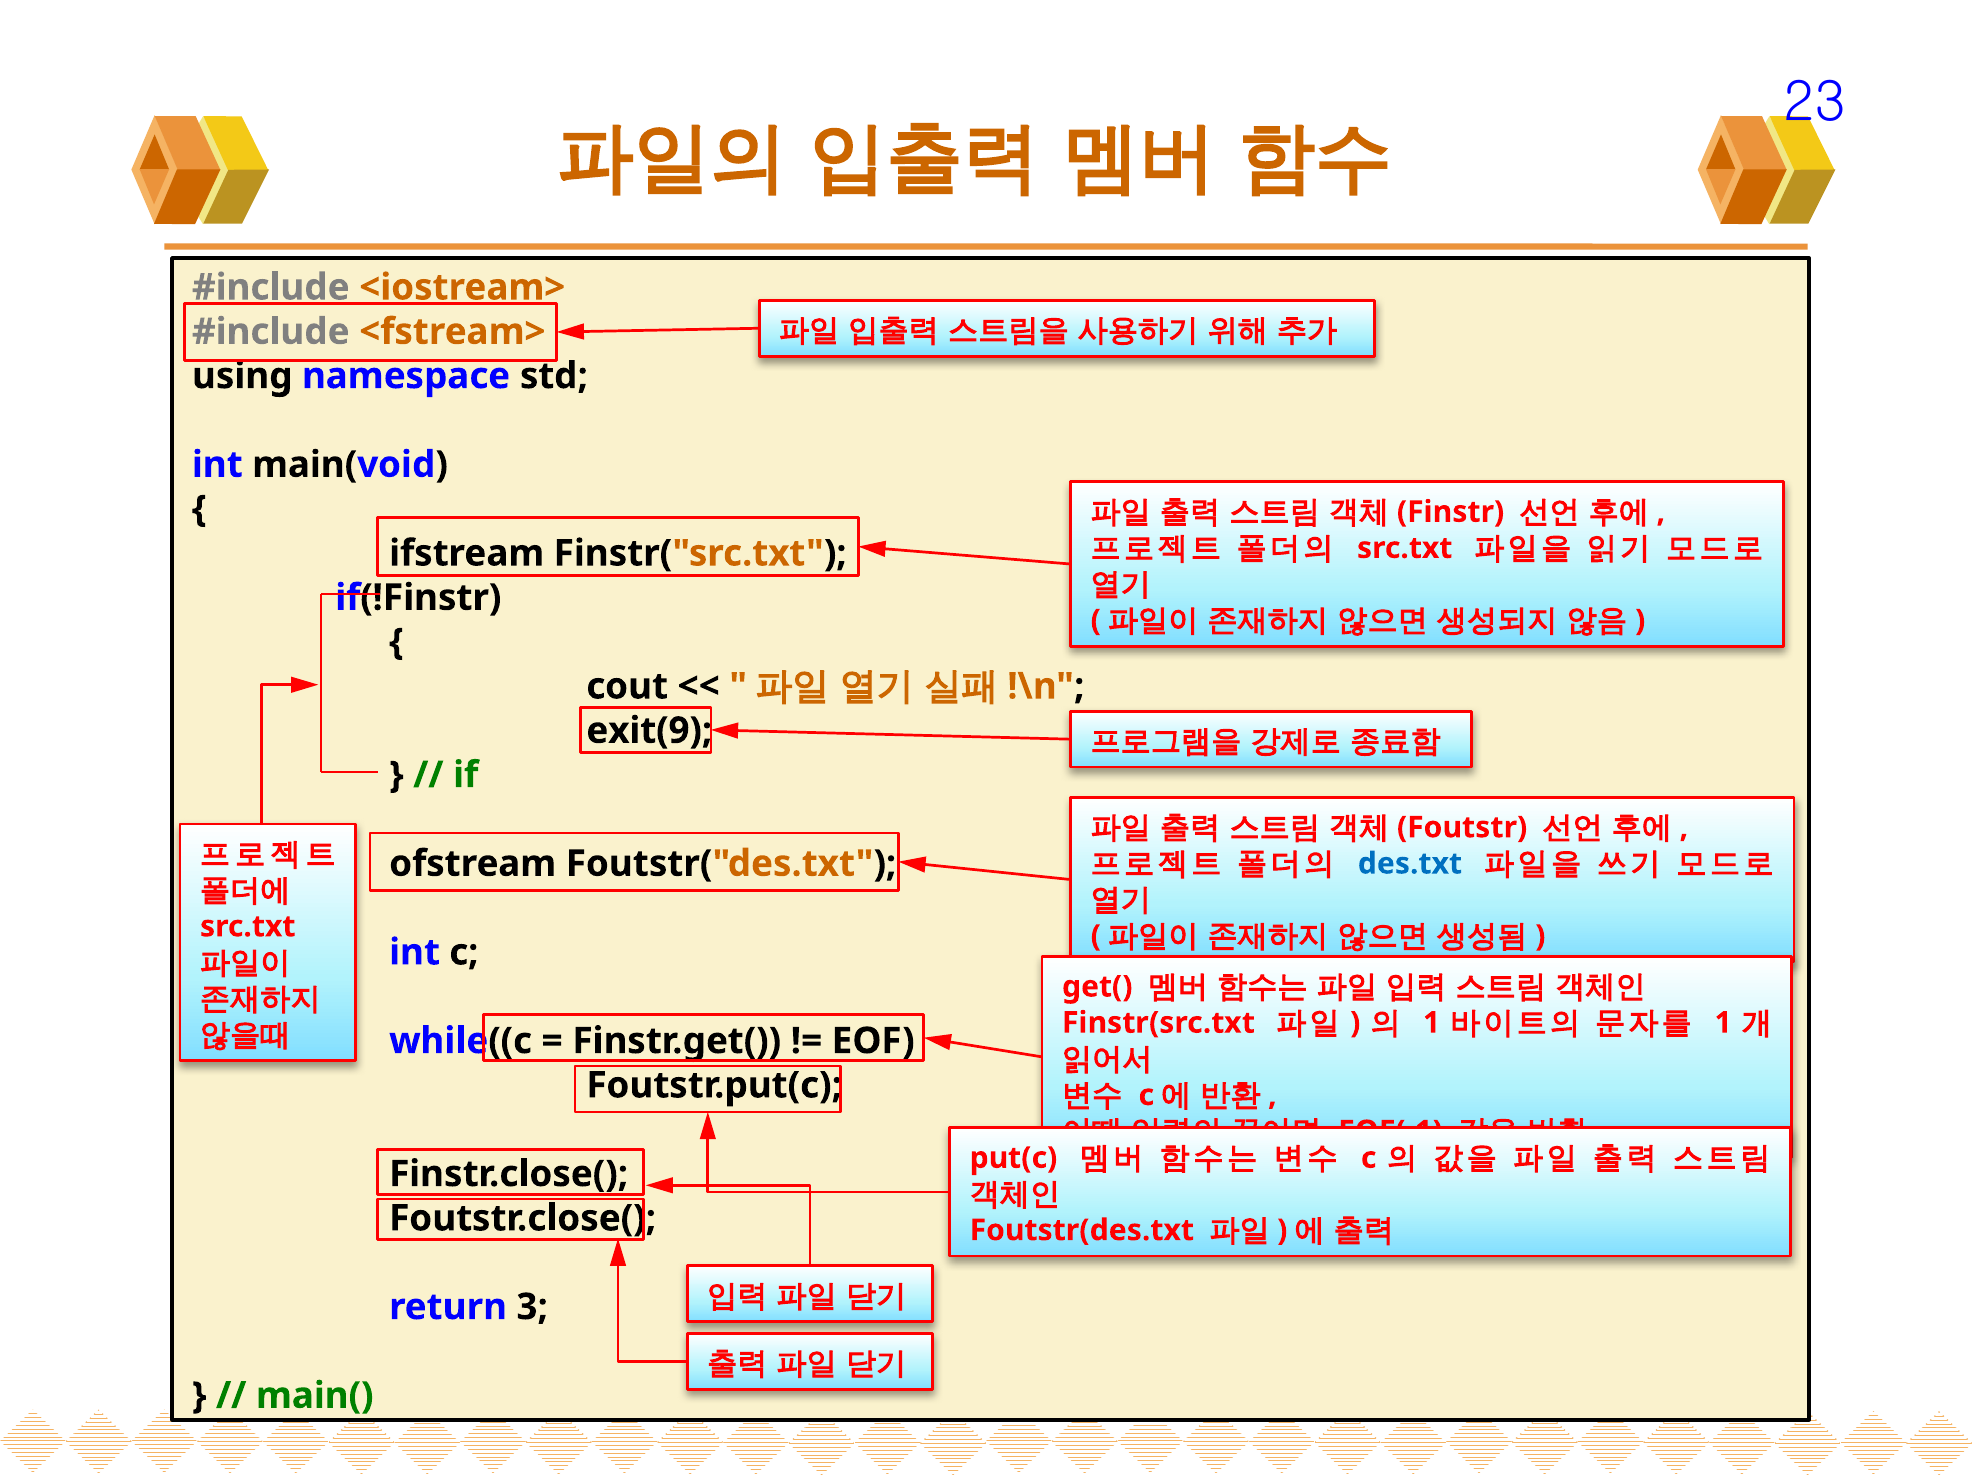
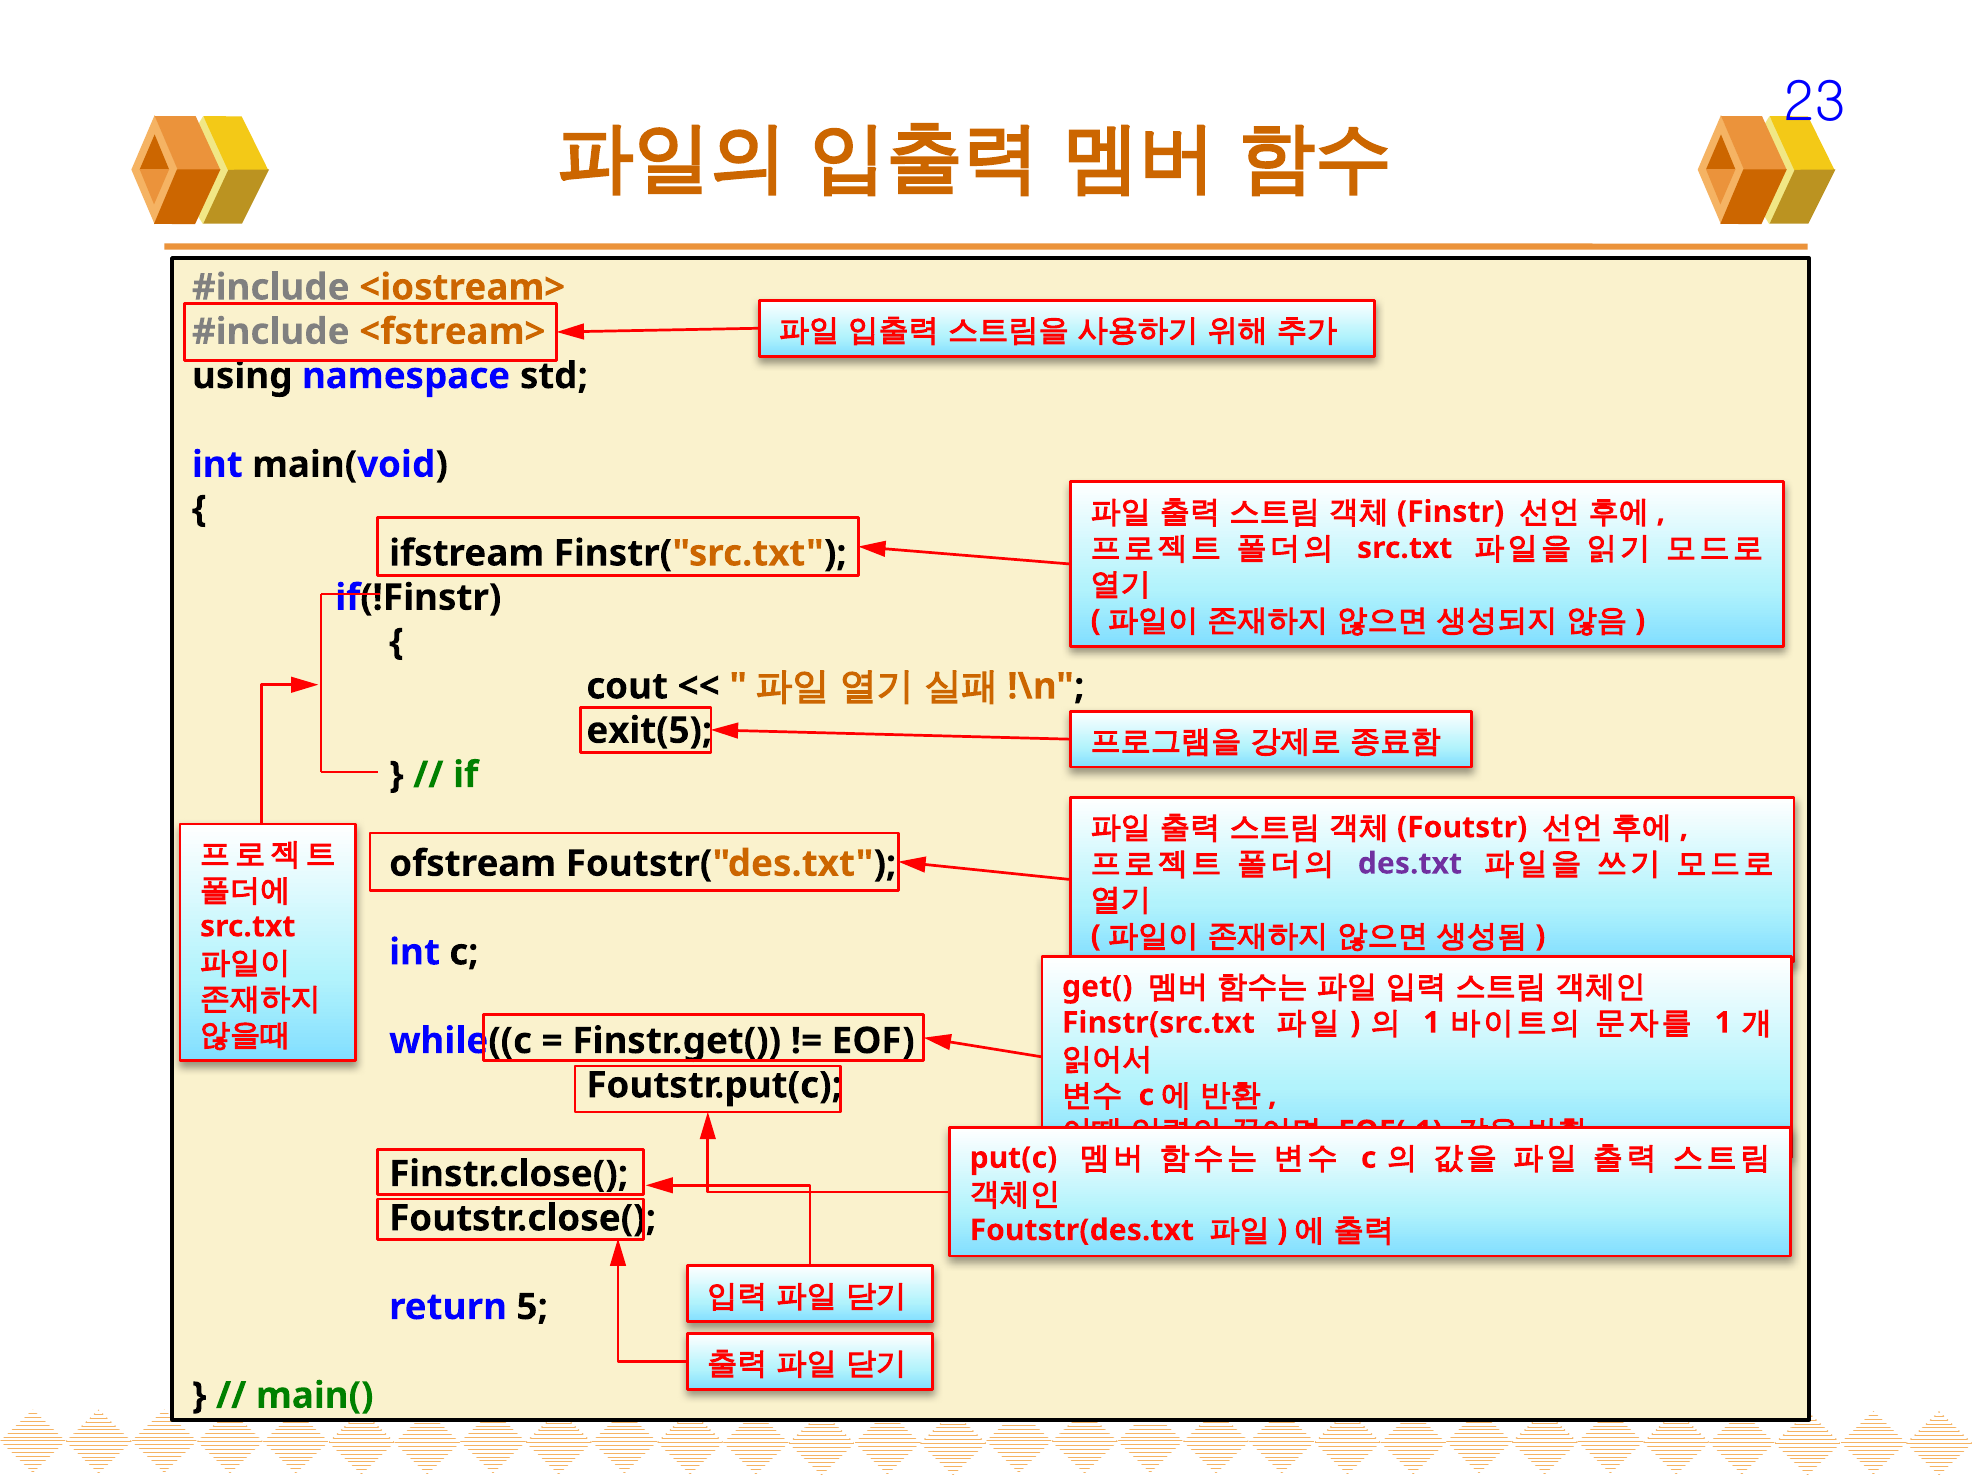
exit(9: exit(9 -> exit(5
des.txt colour: blue -> purple
3: 3 -> 5
